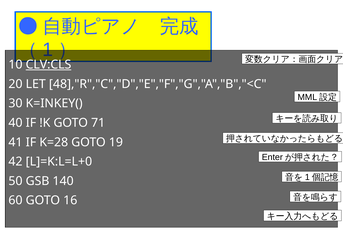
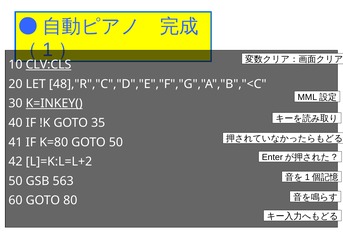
K=INKEY( underline: none -> present
71: 71 -> 35
K=28: K=28 -> K=80
GOTO 19: 19 -> 50
L]=K:L=L+0: L]=K:L=L+0 -> L]=K:L=L+2
140: 140 -> 563
16: 16 -> 80
